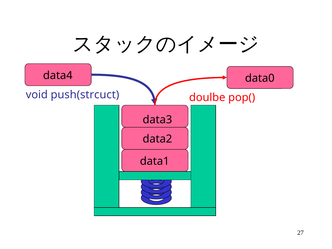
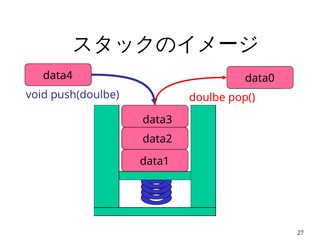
push(strcuct: push(strcuct -> push(doulbe
